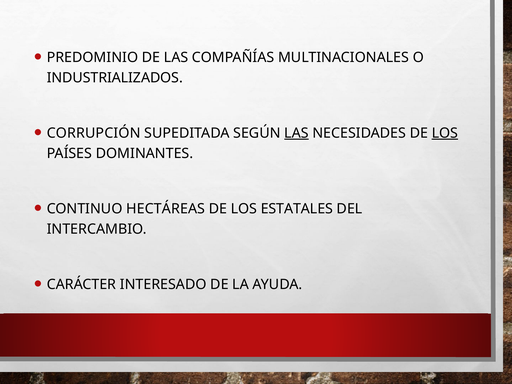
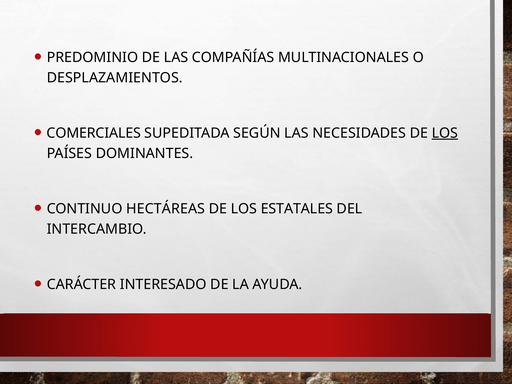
INDUSTRIALIZADOS: INDUSTRIALIZADOS -> DESPLAZAMIENTOS
CORRUPCIÓN: CORRUPCIÓN -> COMERCIALES
LAS at (296, 133) underline: present -> none
